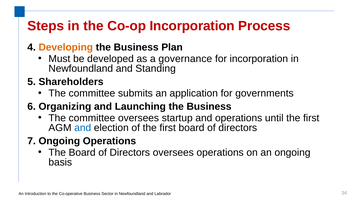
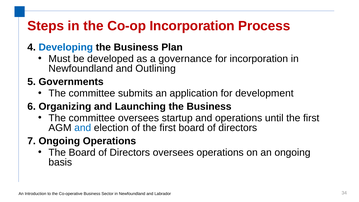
Developing colour: orange -> blue
Standing: Standing -> Outlining
Shareholders: Shareholders -> Governments
governments: governments -> development
